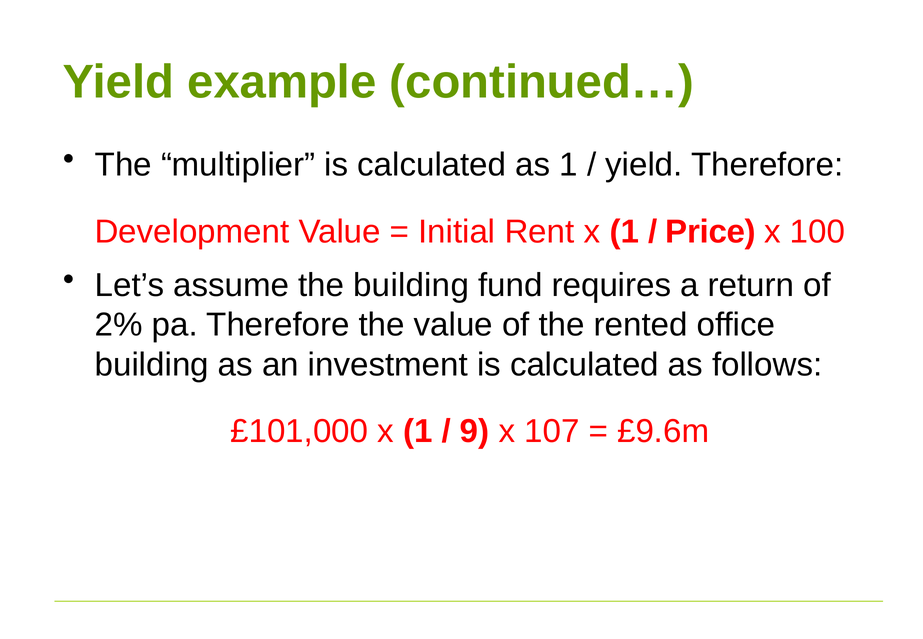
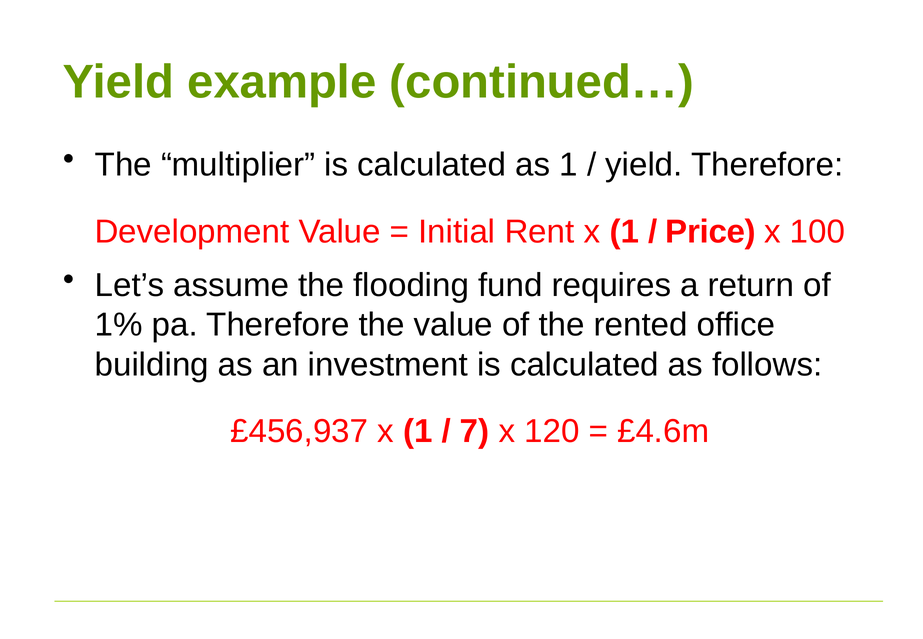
the building: building -> flooding
2%: 2% -> 1%
£101,000: £101,000 -> £456,937
9: 9 -> 7
107: 107 -> 120
£9.6m: £9.6m -> £4.6m
